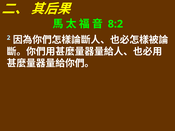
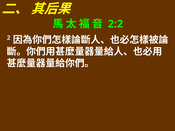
8:2: 8:2 -> 2:2
